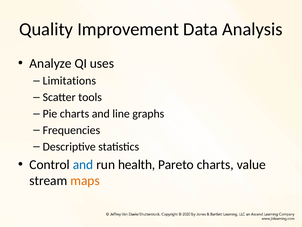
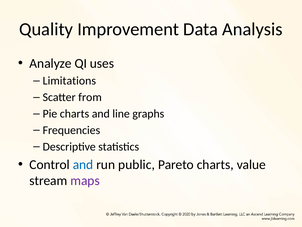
tools: tools -> from
health: health -> public
maps colour: orange -> purple
